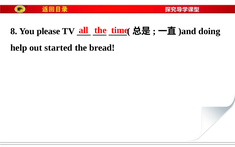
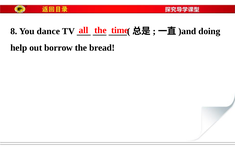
please: please -> dance
started: started -> borrow
